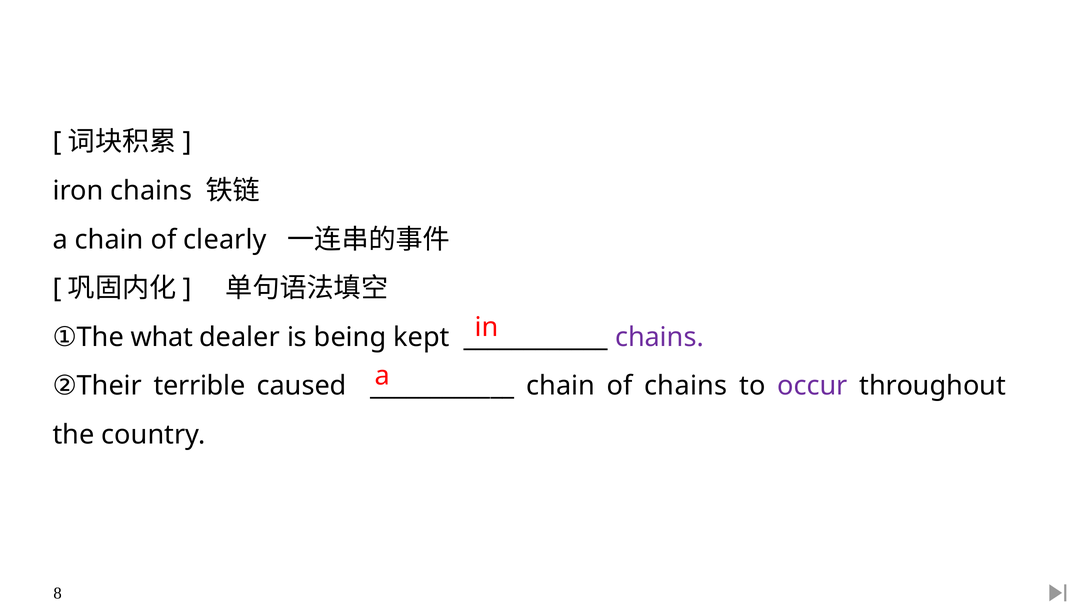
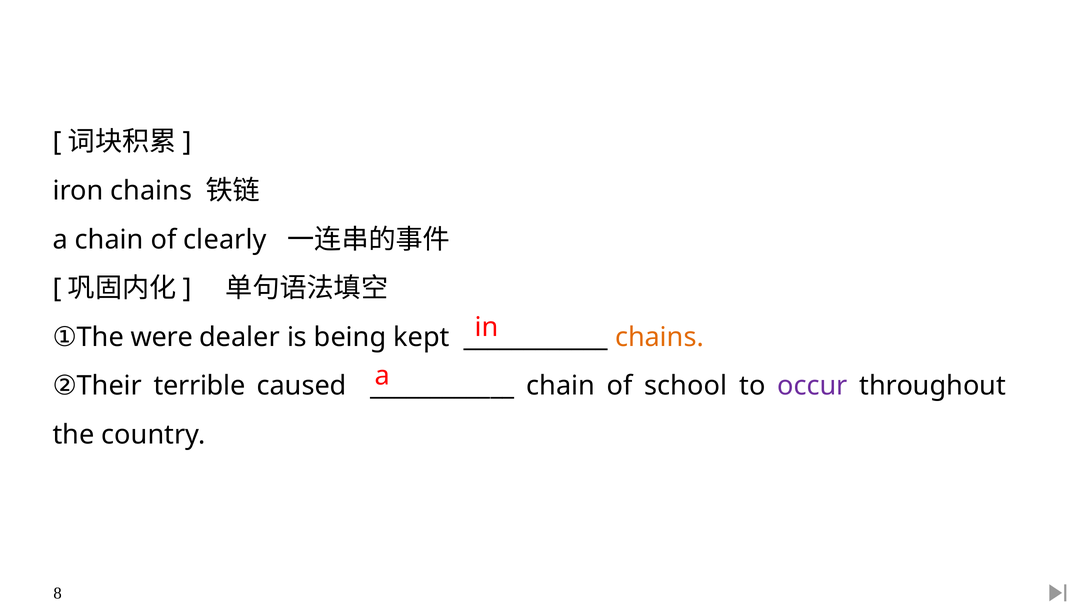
what: what -> were
chains at (659, 337) colour: purple -> orange
of chains: chains -> school
